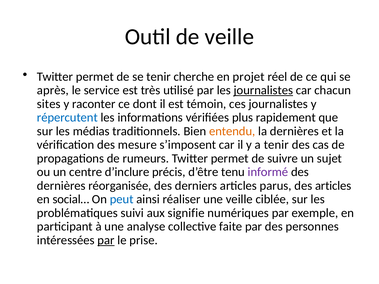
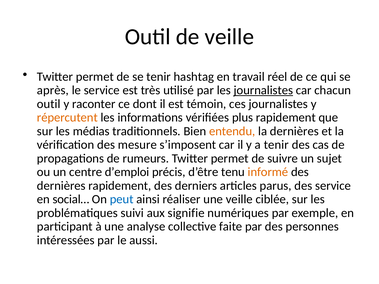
cherche: cherche -> hashtag
projet: projet -> travail
sites at (49, 104): sites -> outil
répercutent colour: blue -> orange
d’inclure: d’inclure -> d’emploi
informé colour: purple -> orange
dernières réorganisée: réorganisée -> rapidement
des articles: articles -> service
par at (106, 240) underline: present -> none
prise: prise -> aussi
